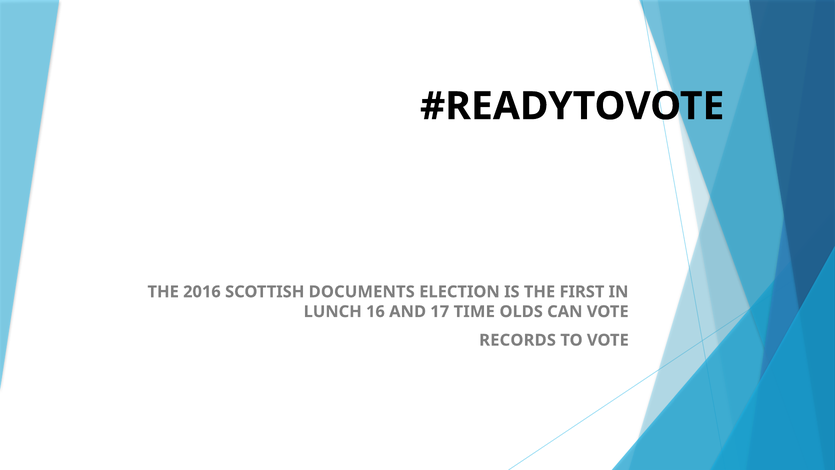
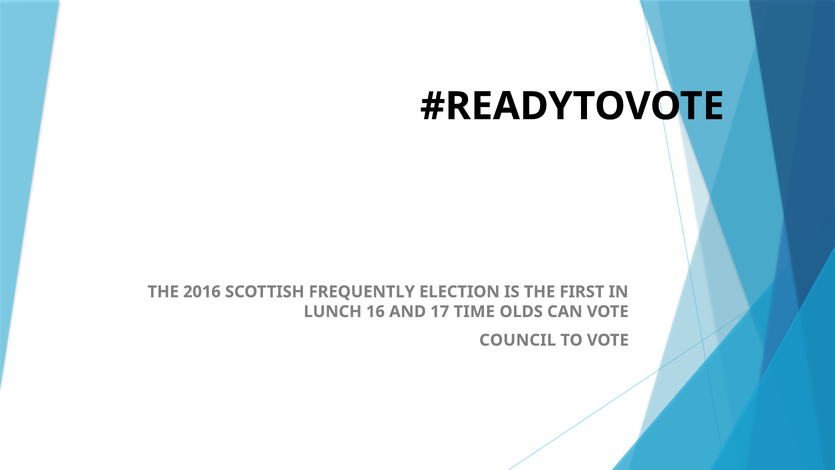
DOCUMENTS: DOCUMENTS -> FREQUENTLY
RECORDS: RECORDS -> COUNCIL
